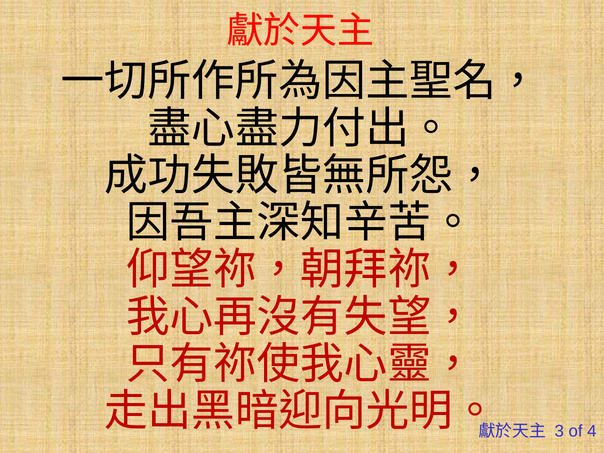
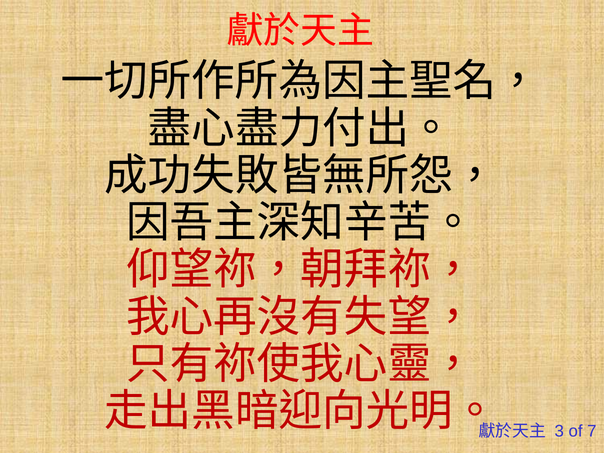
4: 4 -> 7
